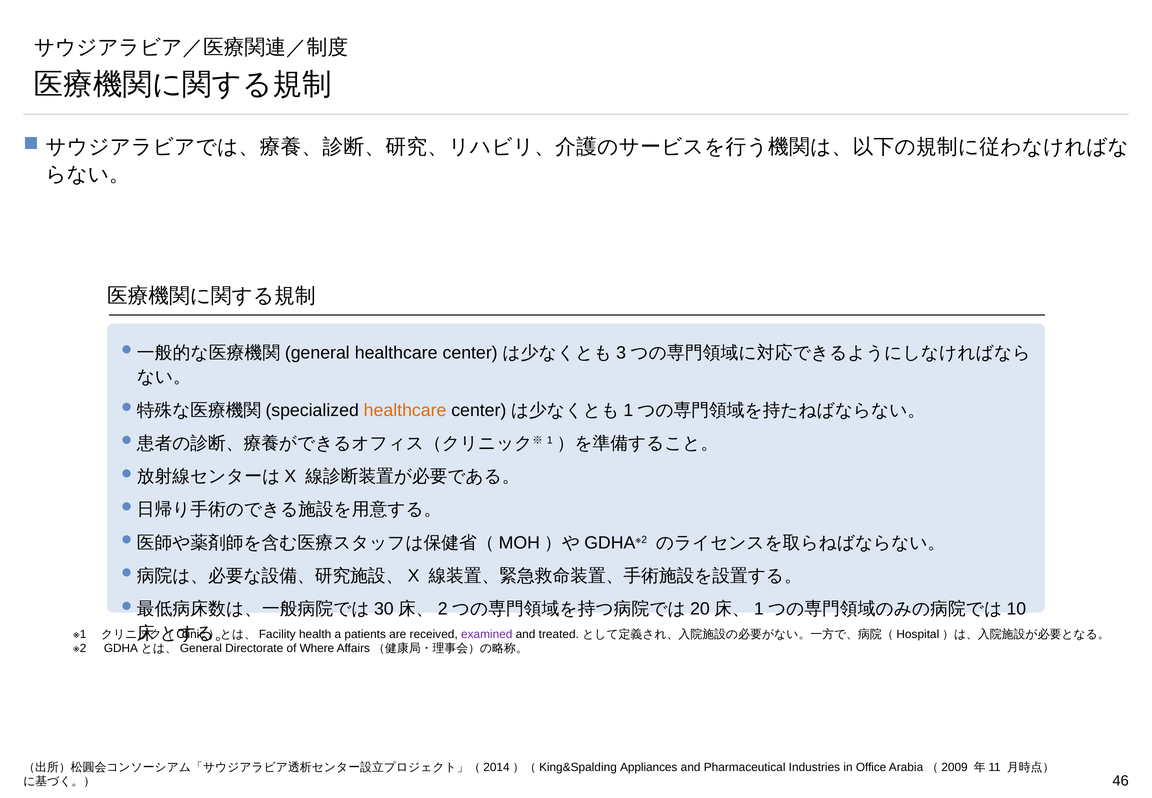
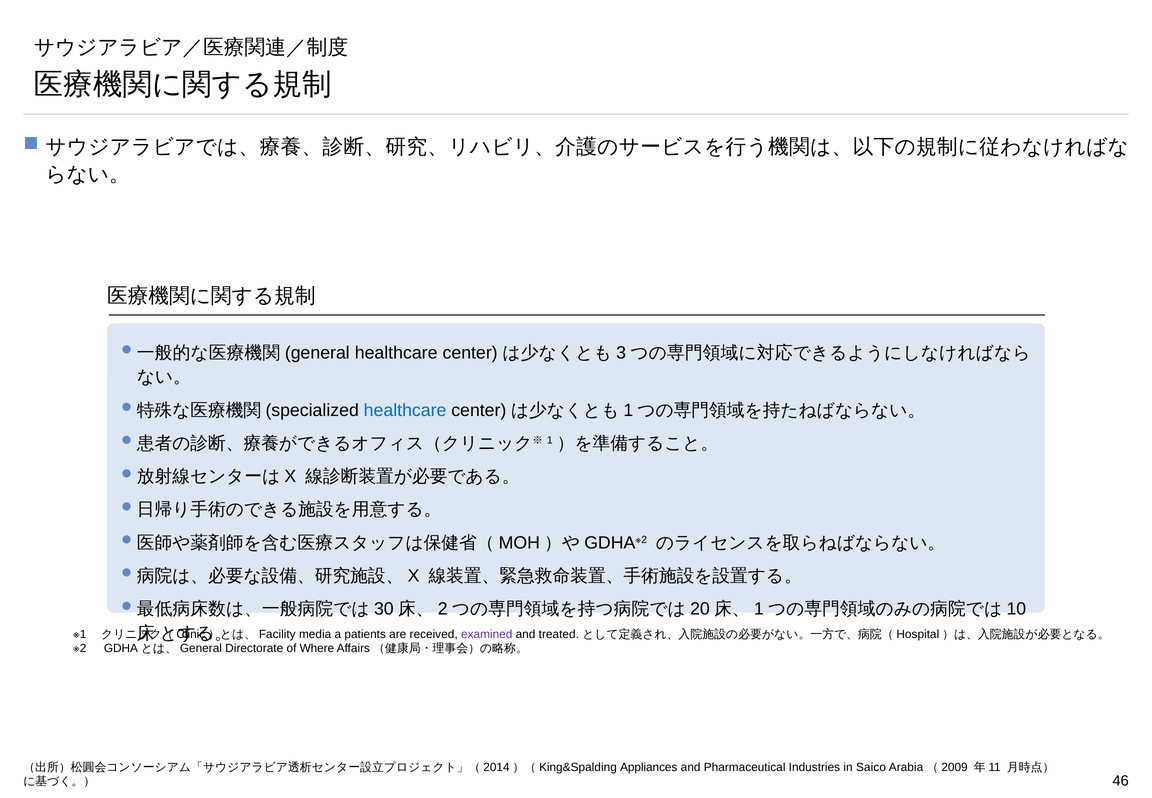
healthcare at (405, 410) colour: orange -> blue
health: health -> media
Office: Office -> Saico
